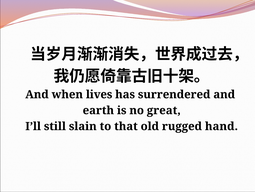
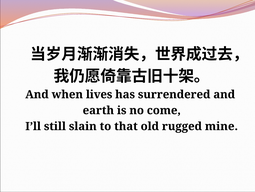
great: great -> come
hand: hand -> mine
